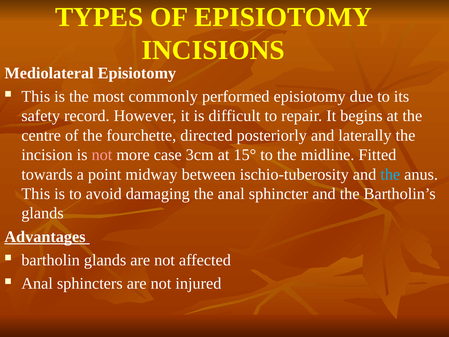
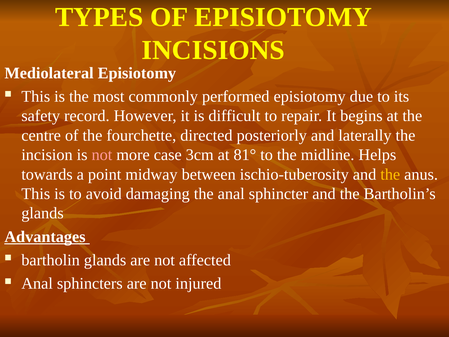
15°: 15° -> 81°
Fitted: Fitted -> Helps
the at (390, 174) colour: light blue -> yellow
